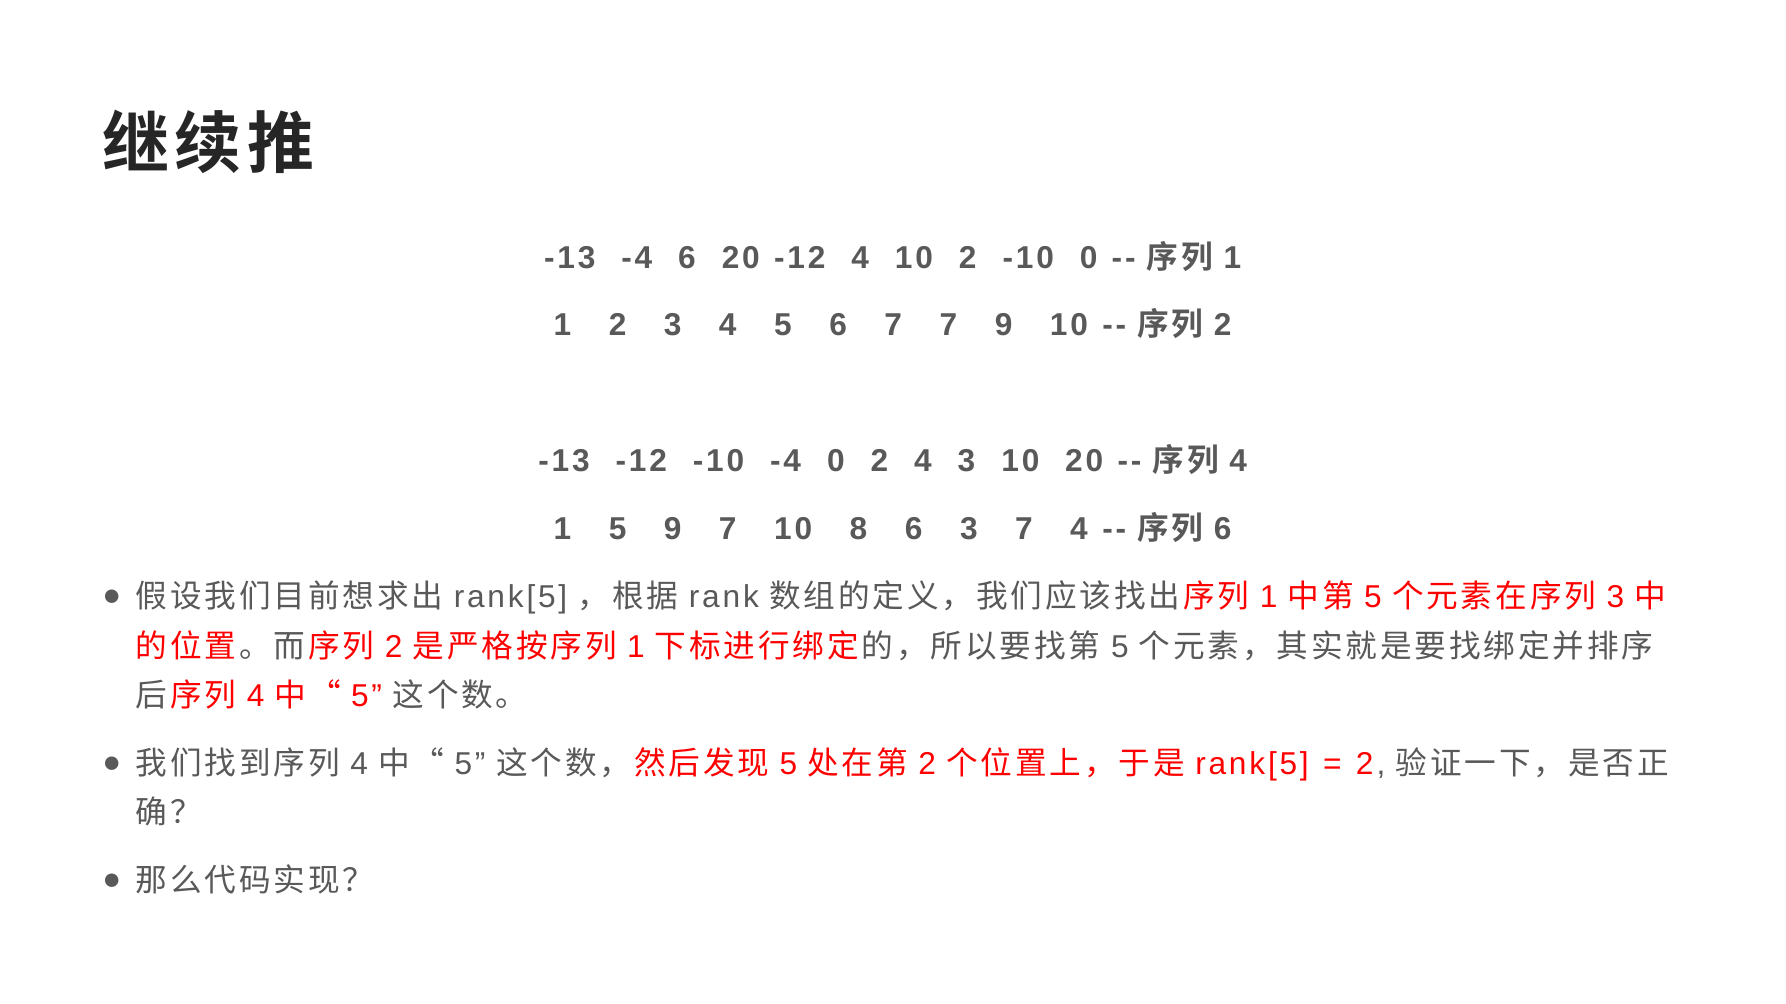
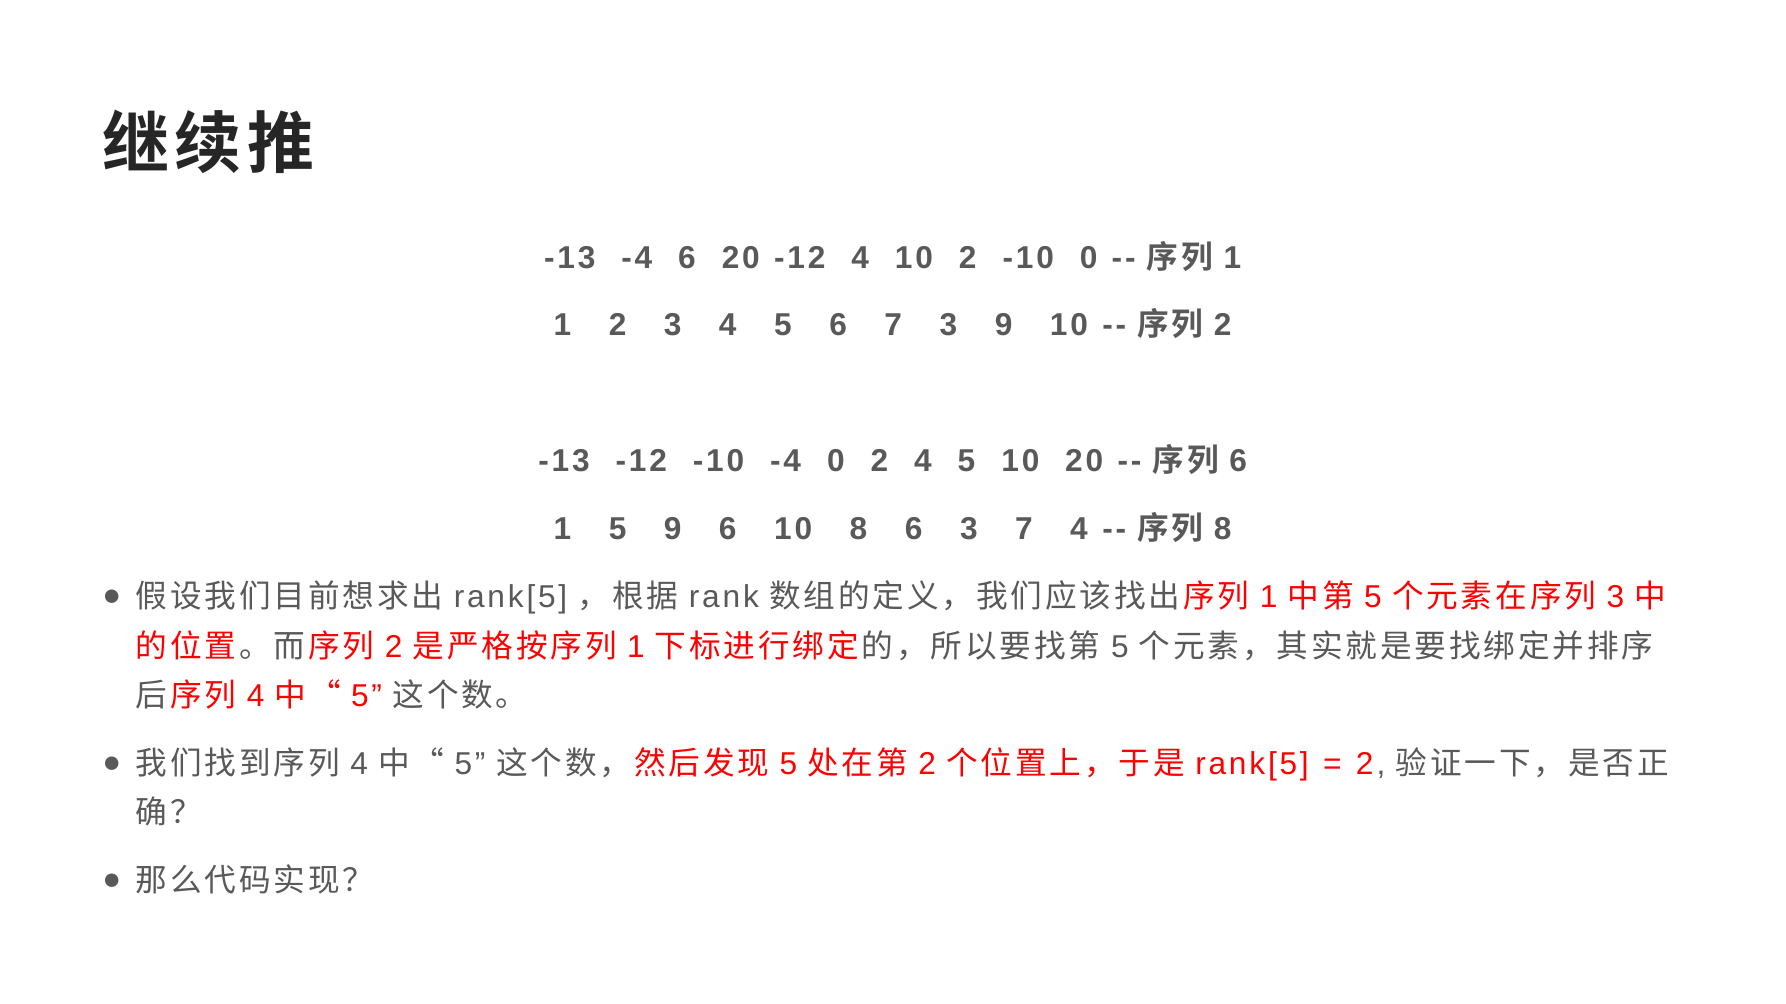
7 7: 7 -> 3
2 4 3: 3 -> 5
4 at (1238, 462): 4 -> 6
9 7: 7 -> 6
6 at (1223, 530): 6 -> 8
